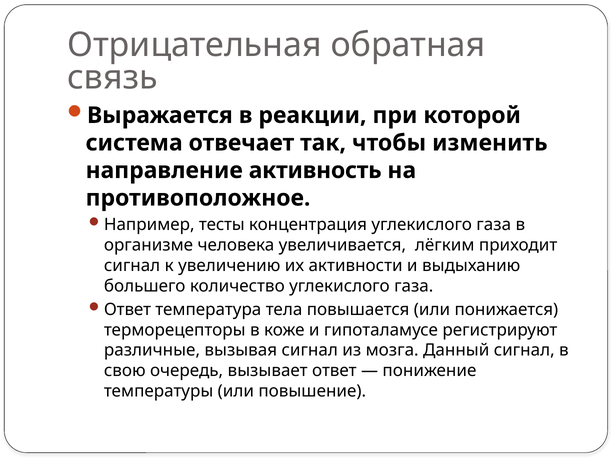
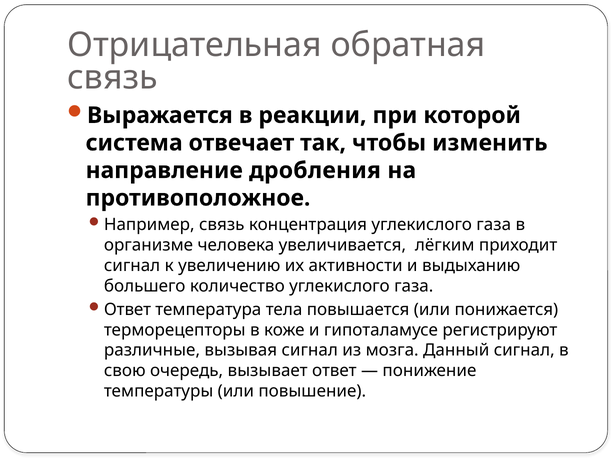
активность: активность -> дробления
Например тесты: тесты -> связь
